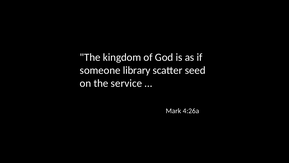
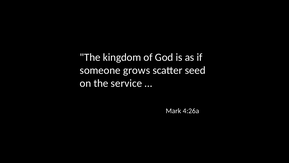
library: library -> grows
